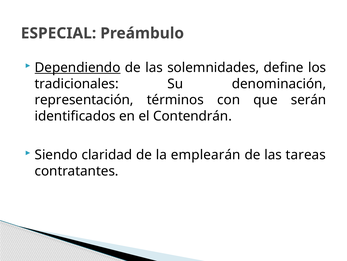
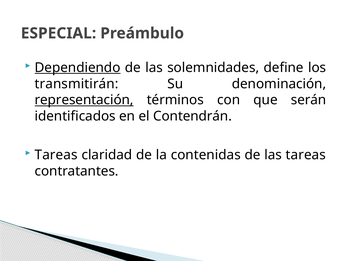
tradicionales: tradicionales -> transmitirán
representación underline: none -> present
Siendo at (56, 154): Siendo -> Tareas
emplearán: emplearán -> contenidas
